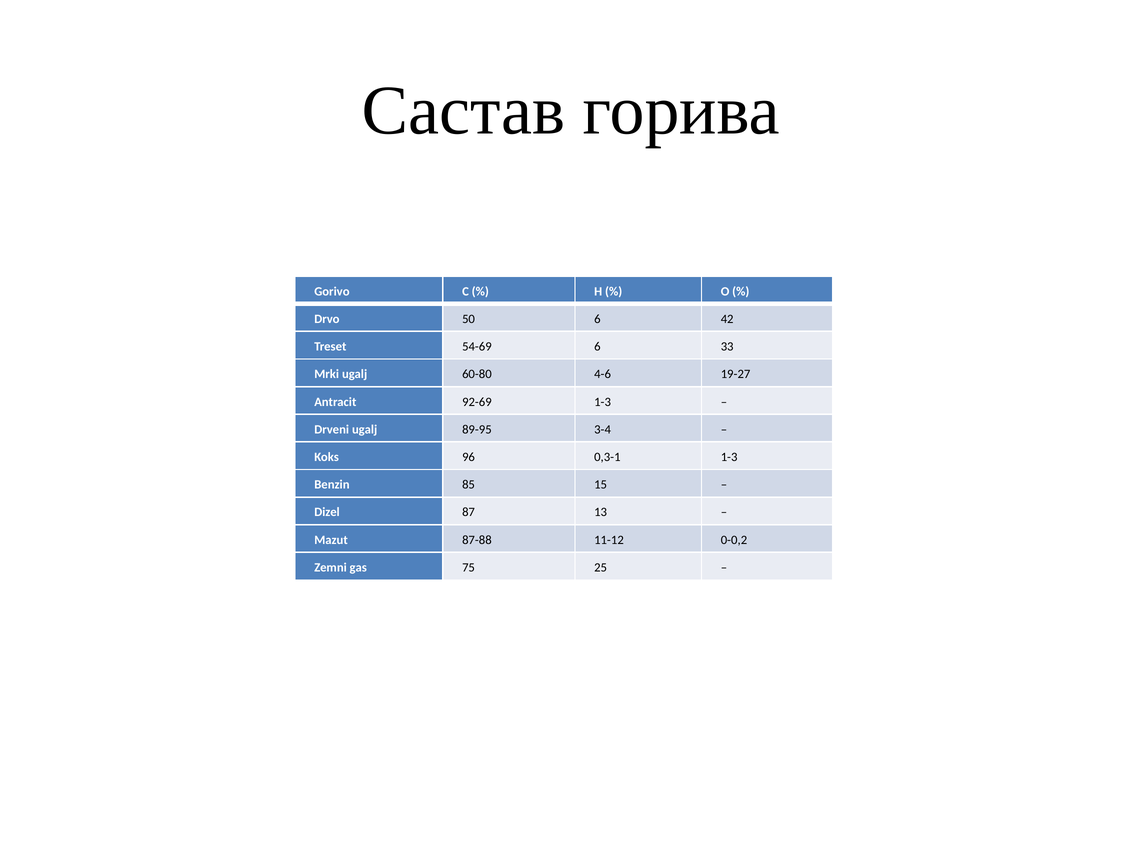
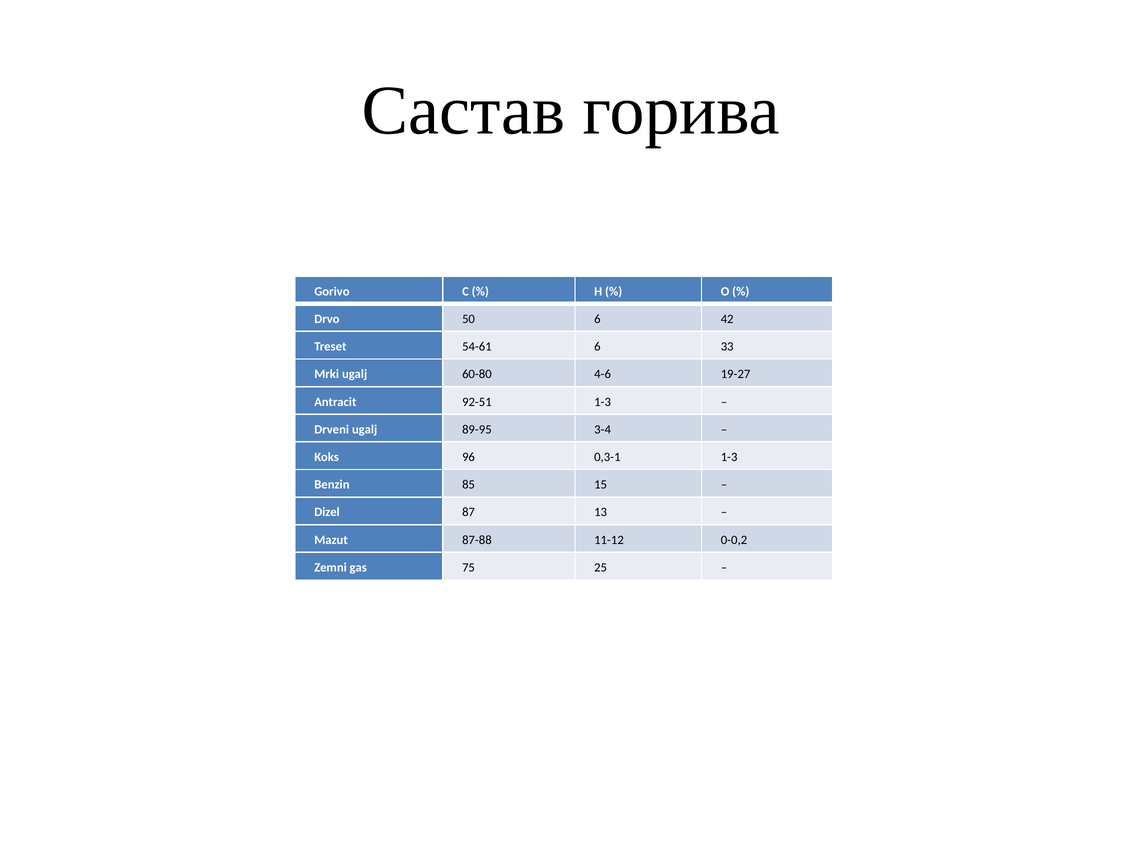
54-69: 54-69 -> 54-61
92-69: 92-69 -> 92-51
